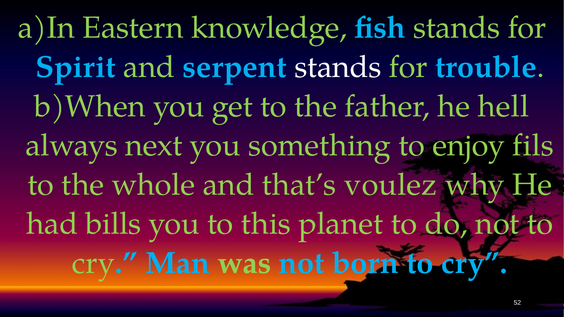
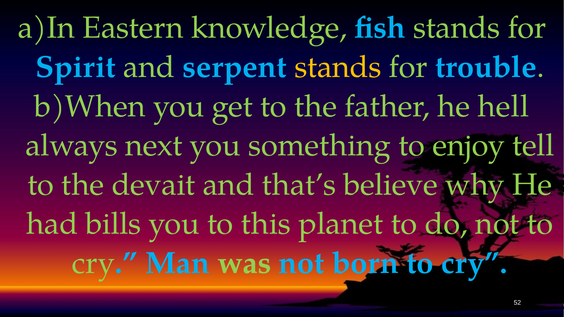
stands at (338, 67) colour: white -> yellow
fils: fils -> tell
whole: whole -> devait
voulez: voulez -> believe
